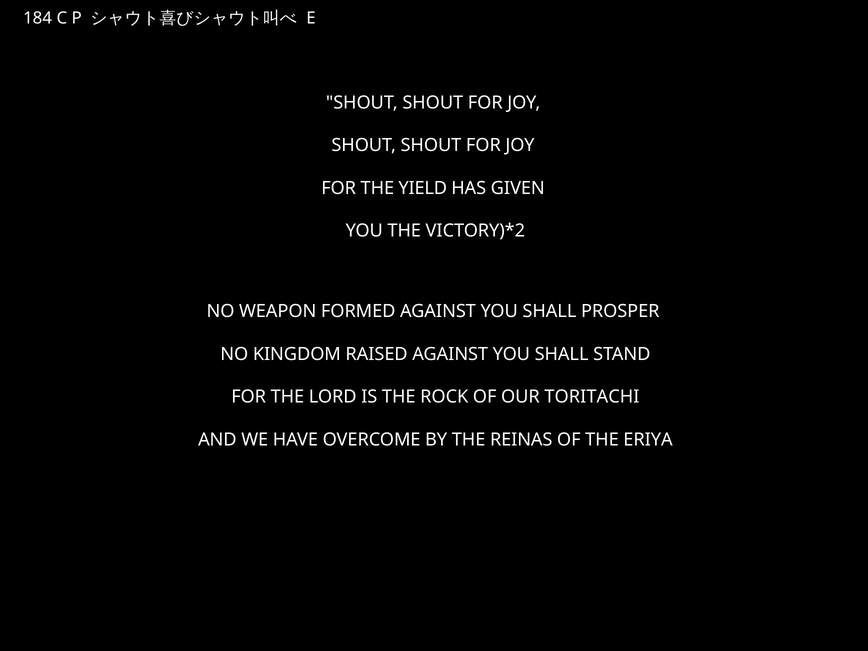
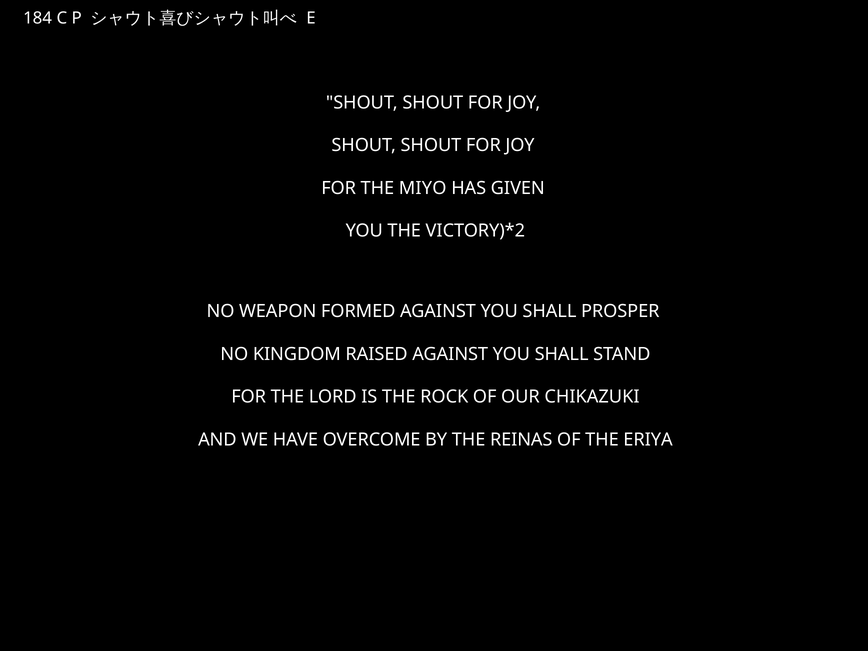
YIELD: YIELD -> MIYO
TORITACHI: TORITACHI -> CHIKAZUKI
